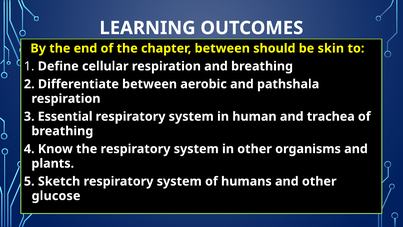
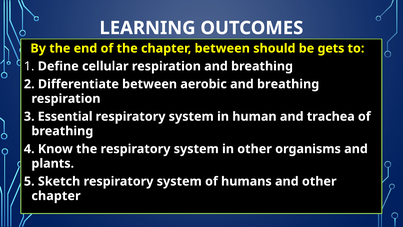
skin: skin -> gets
aerobic and pathshala: pathshala -> breathing
glucose at (56, 196): glucose -> chapter
